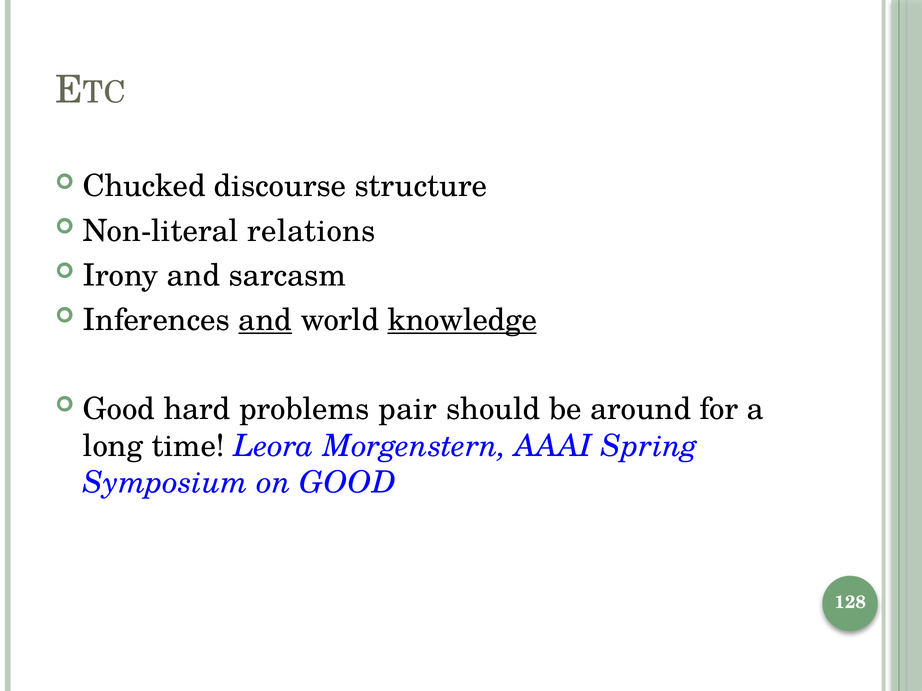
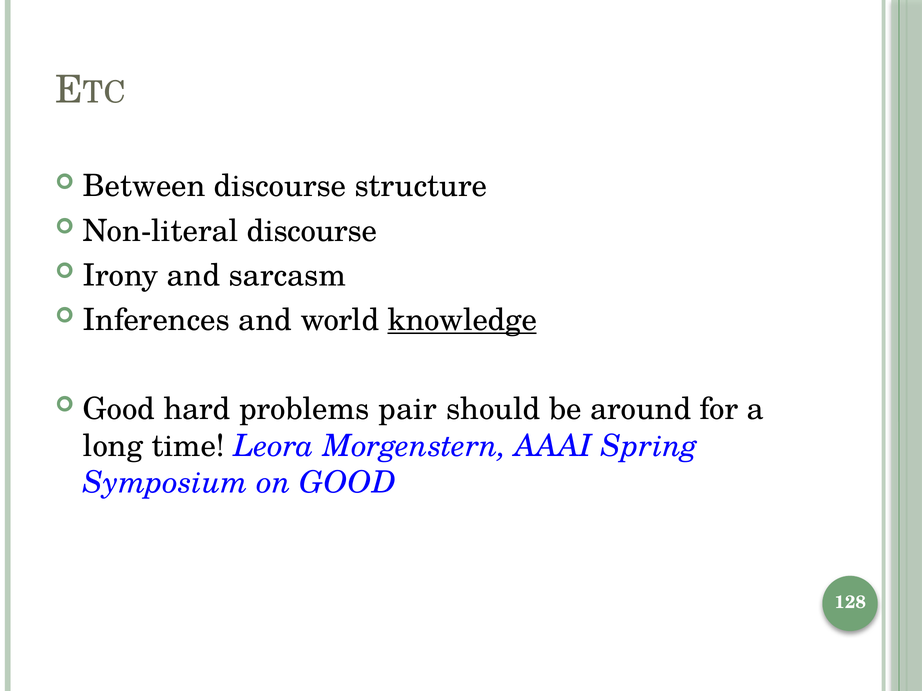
Chucked: Chucked -> Between
Non-literal relations: relations -> discourse
and at (265, 320) underline: present -> none
